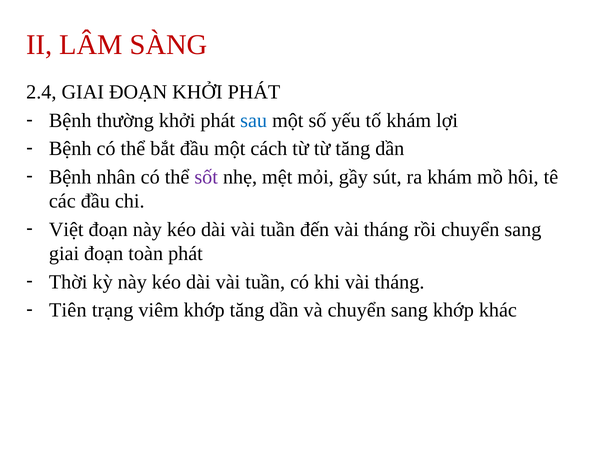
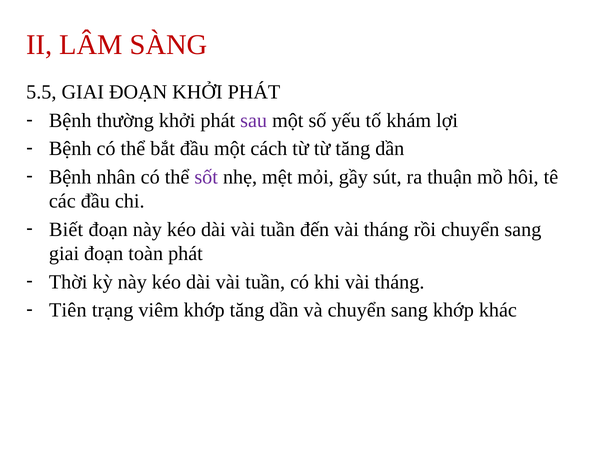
2.4: 2.4 -> 5.5
sau colour: blue -> purple
ra khám: khám -> thuận
Việt: Việt -> Biết
